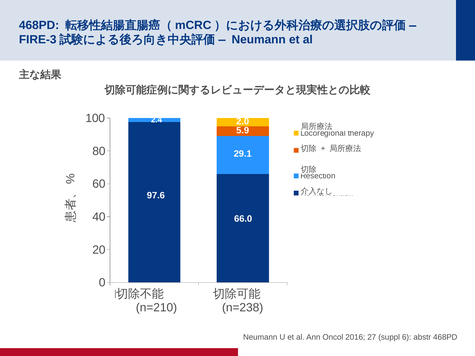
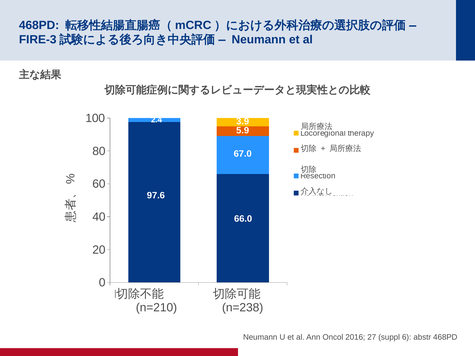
2.0: 2.0 -> 3.9
29.1: 29.1 -> 67.0
